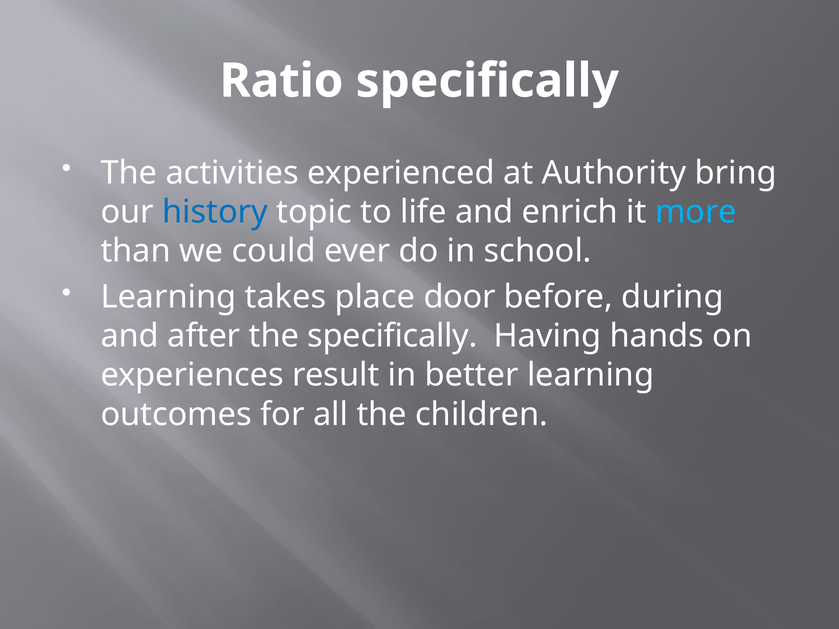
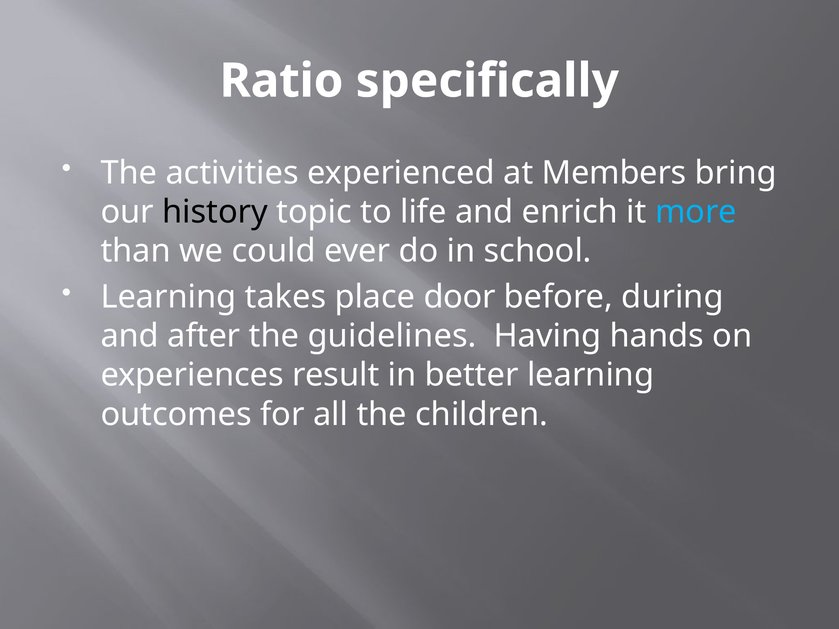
Authority: Authority -> Members
history colour: blue -> black
the specifically: specifically -> guidelines
